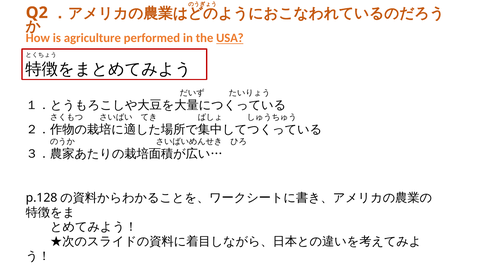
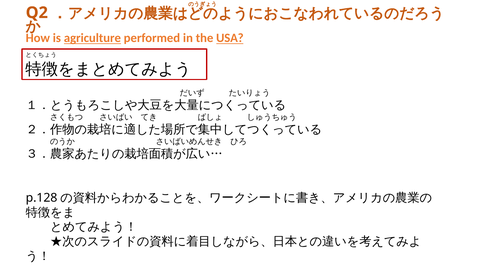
agriculture underline: none -> present
